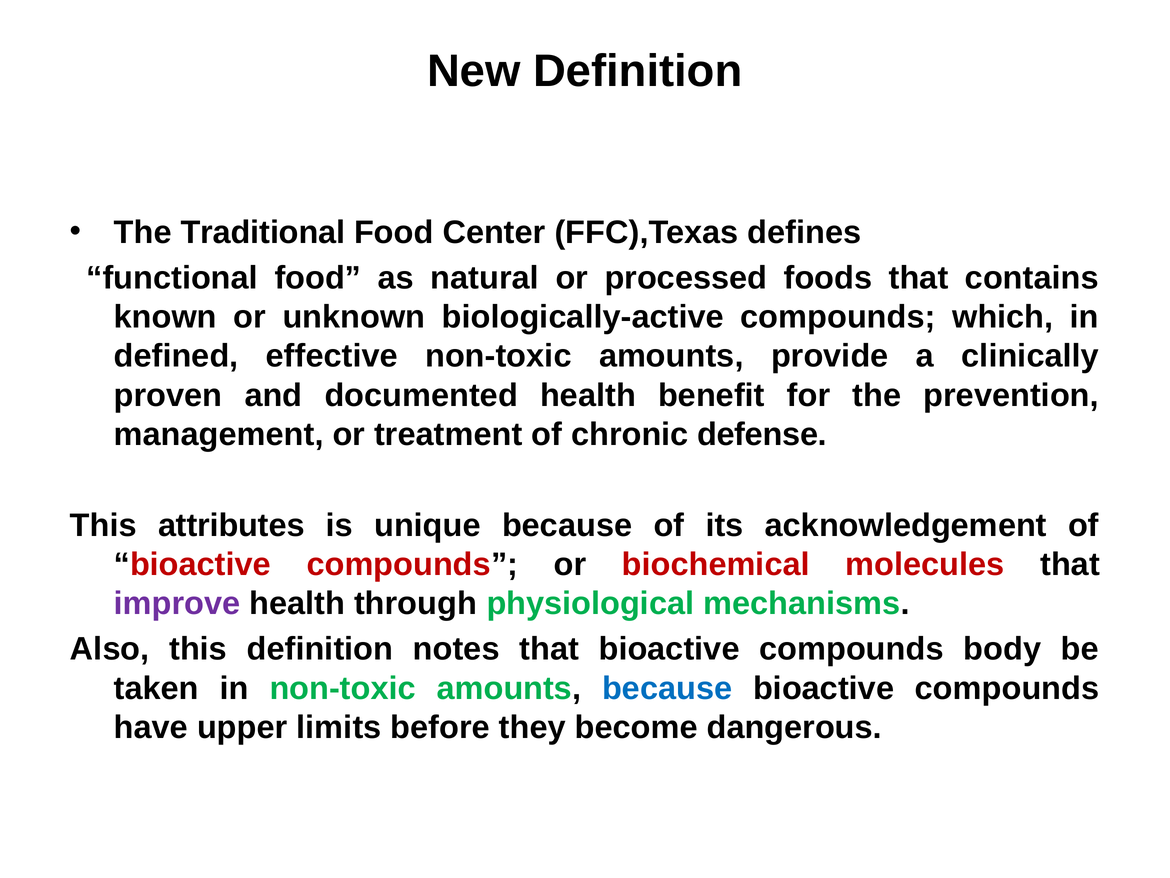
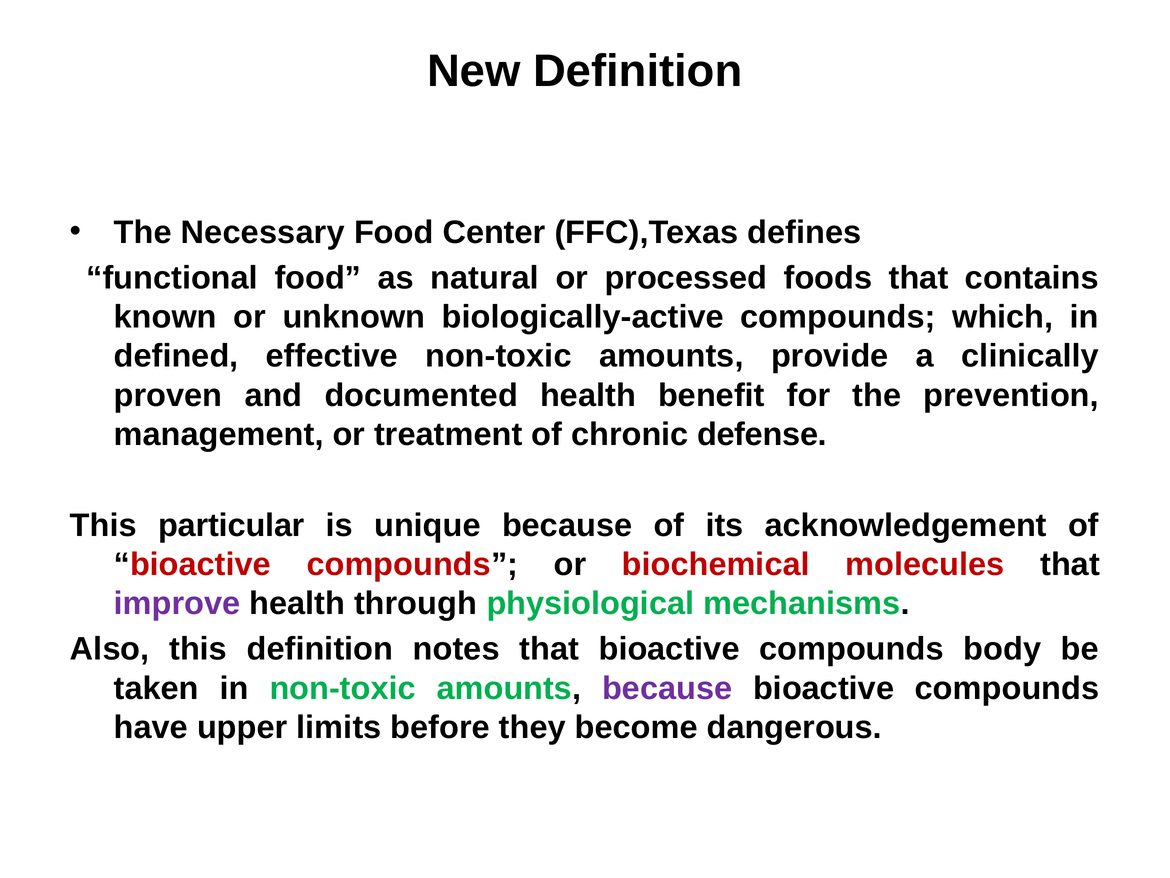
Traditional: Traditional -> Necessary
attributes: attributes -> particular
because at (667, 688) colour: blue -> purple
